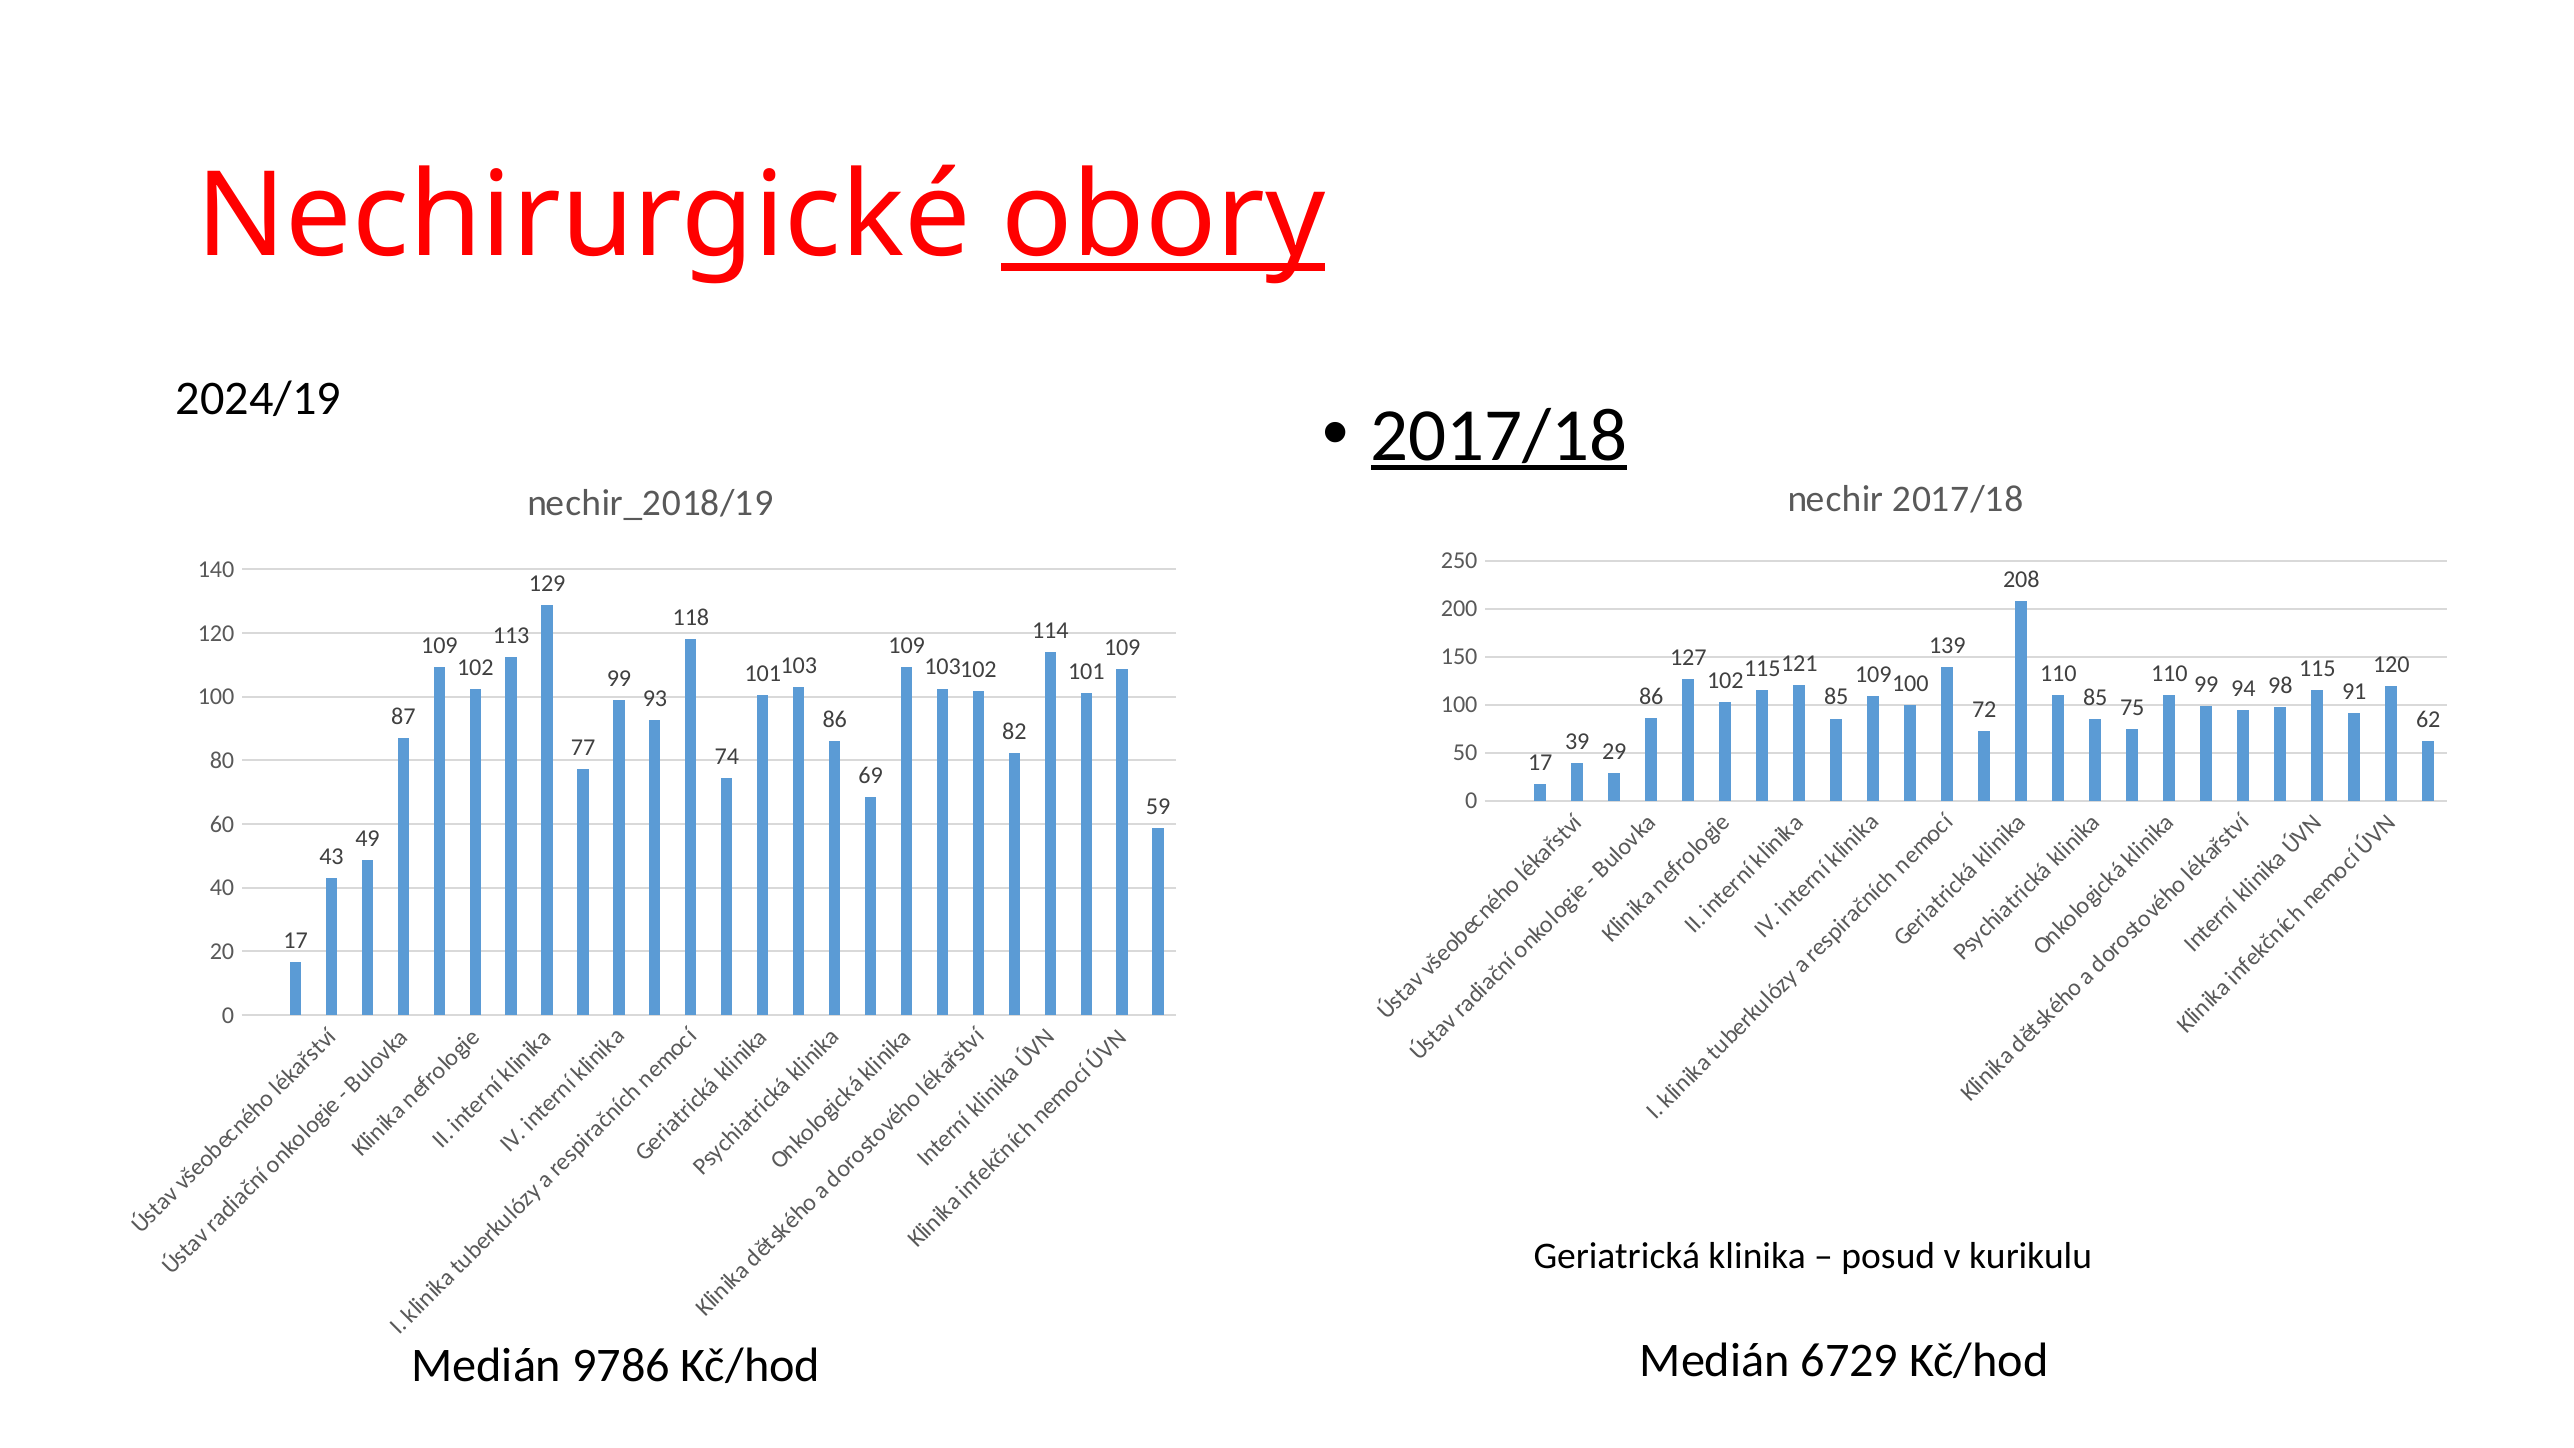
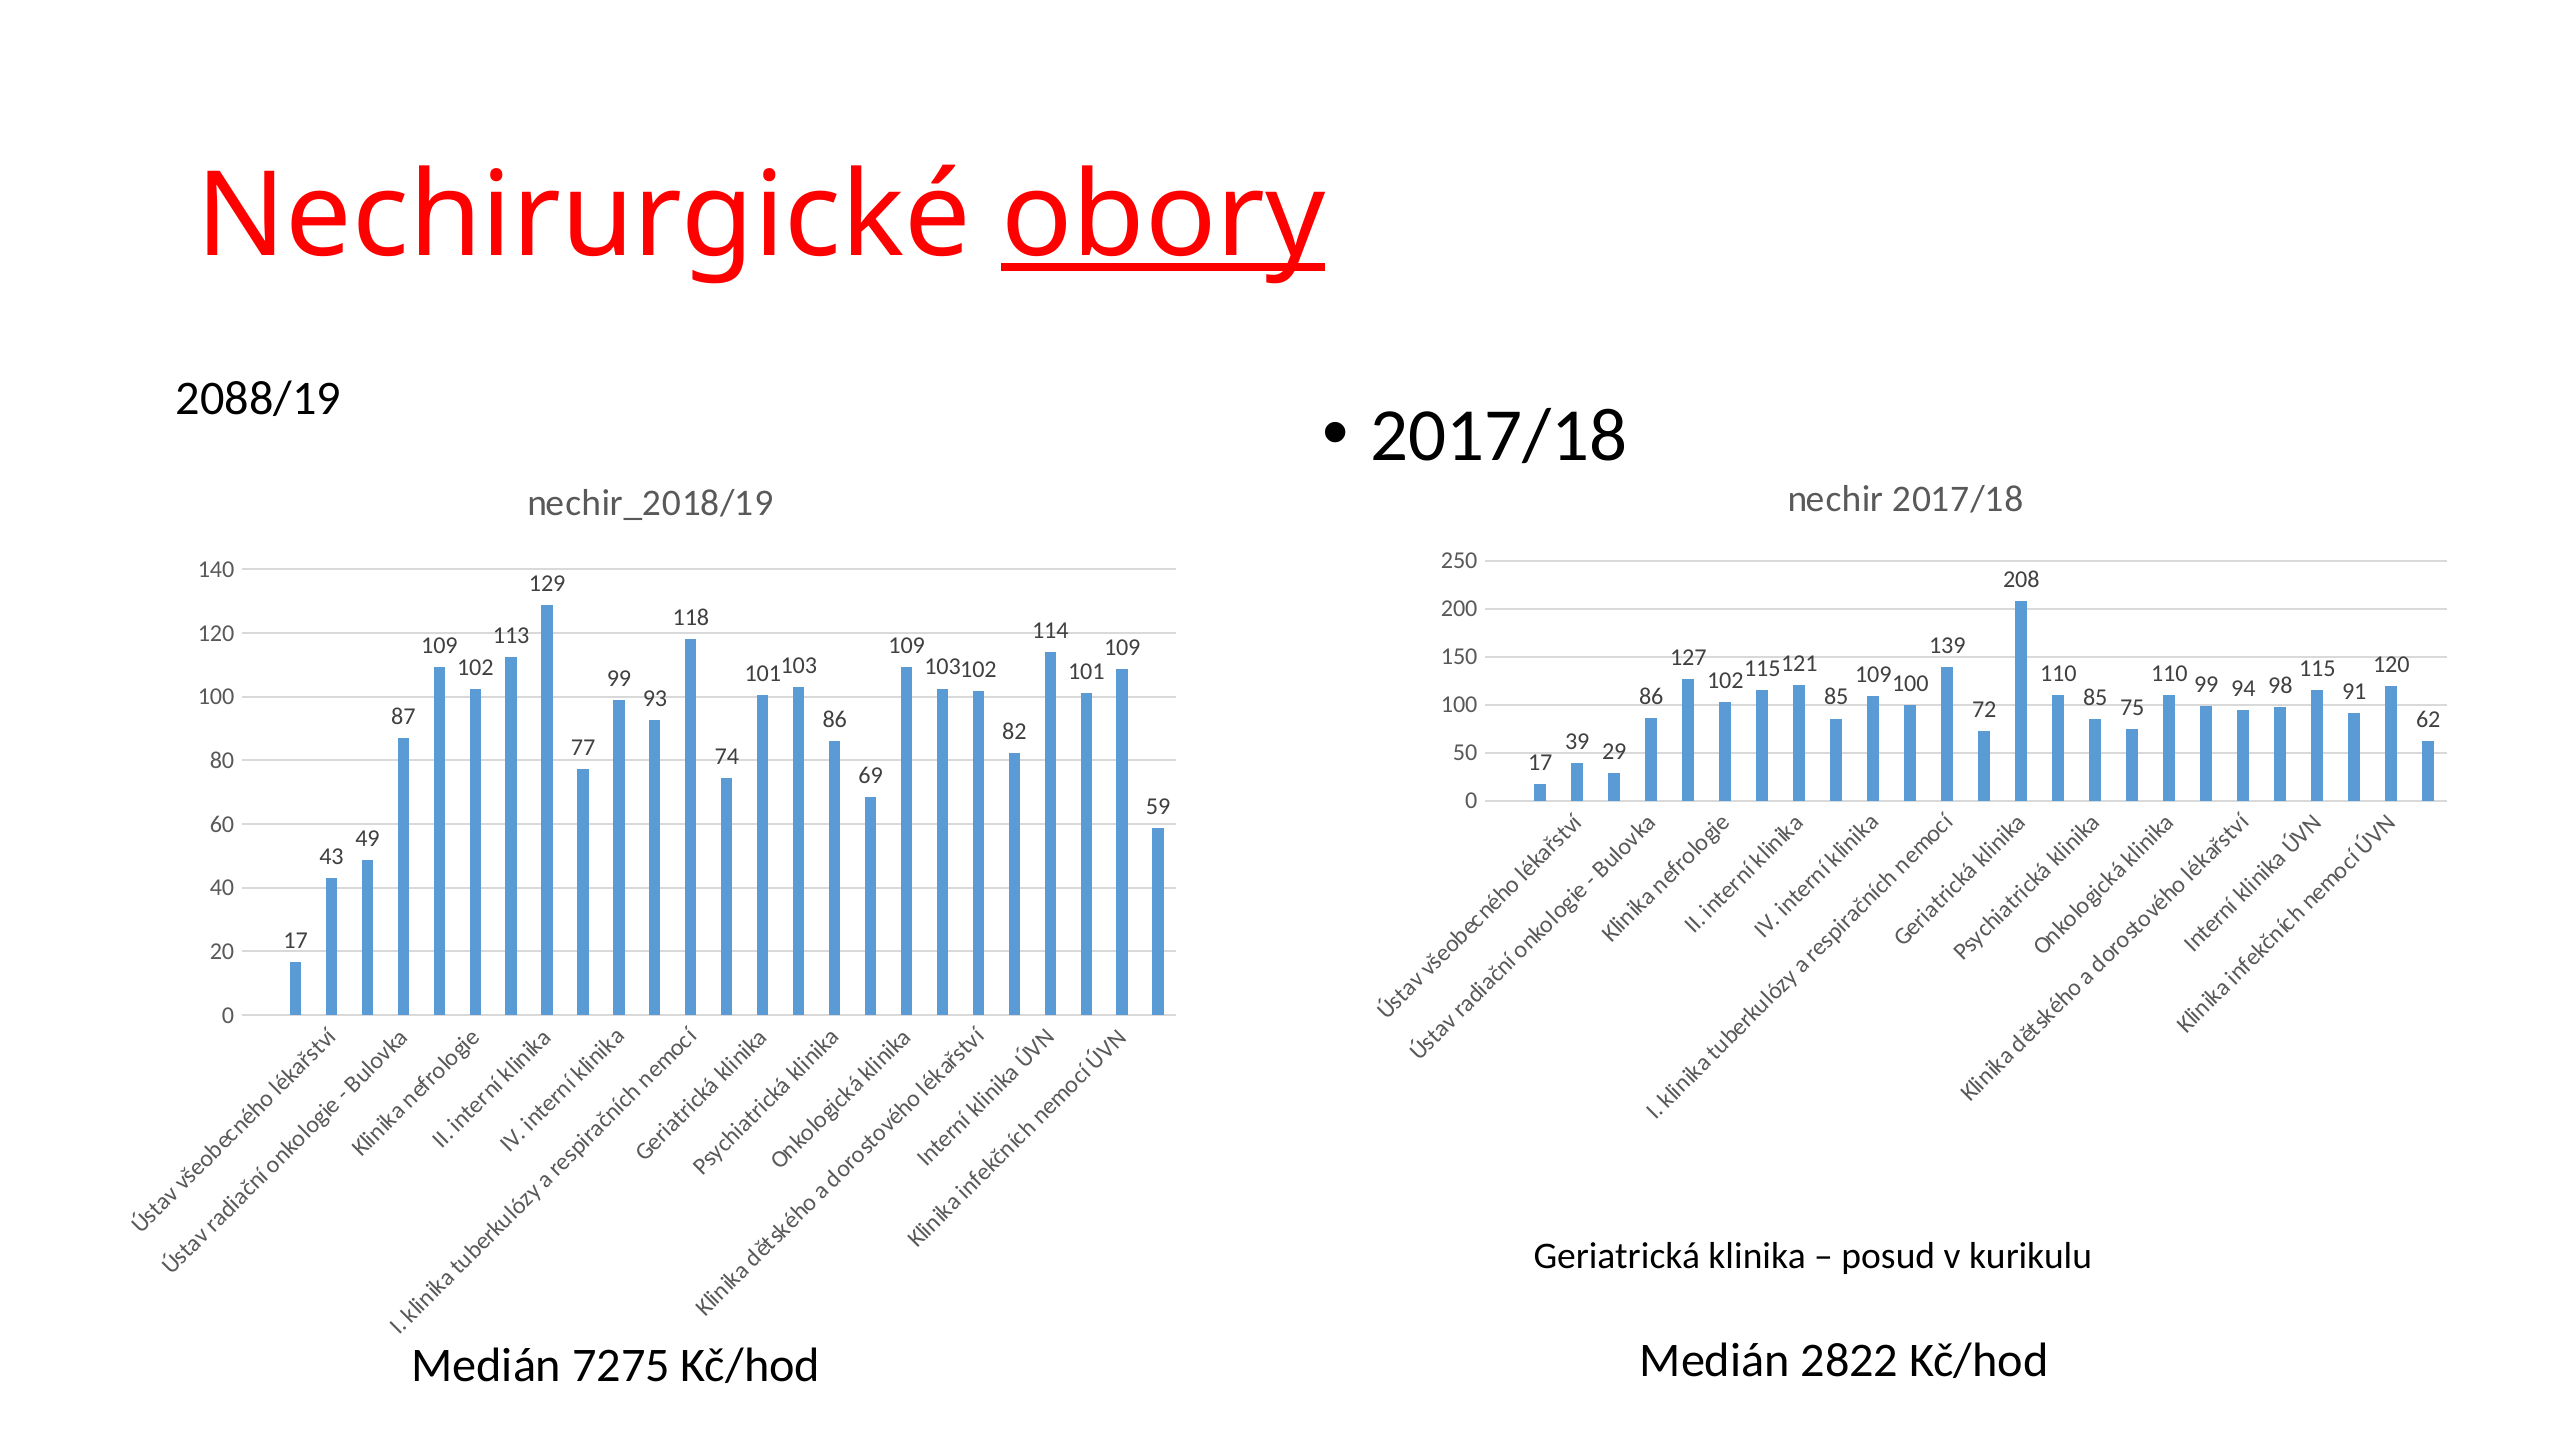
2024/19: 2024/19 -> 2088/19
2017/18 at (1499, 435) underline: present -> none
9786: 9786 -> 7275
6729: 6729 -> 2822
